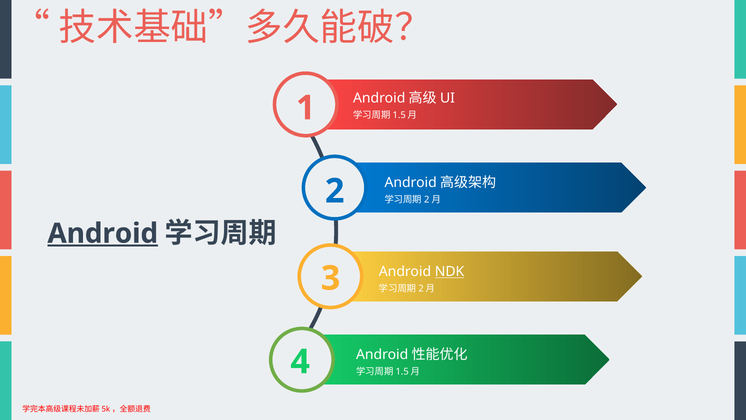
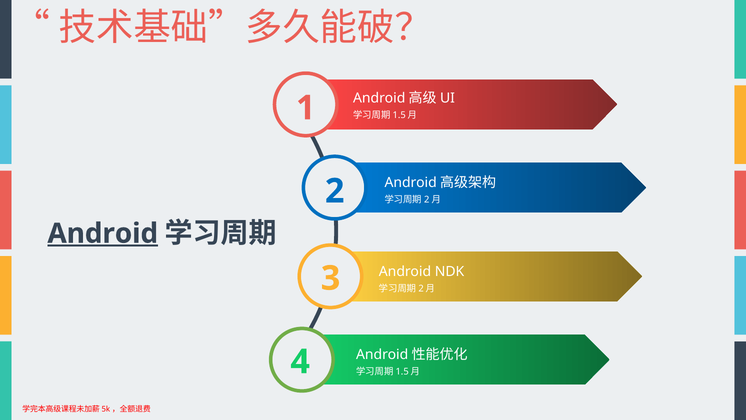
NDK underline: present -> none
